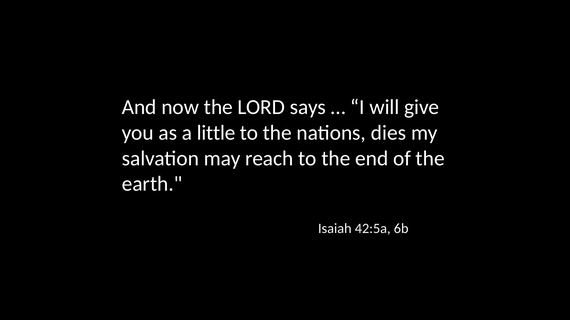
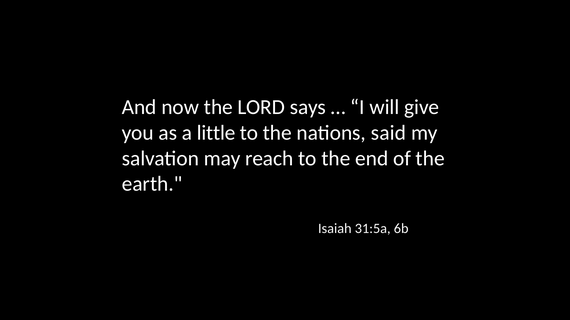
dies: dies -> said
42:5a: 42:5a -> 31:5a
